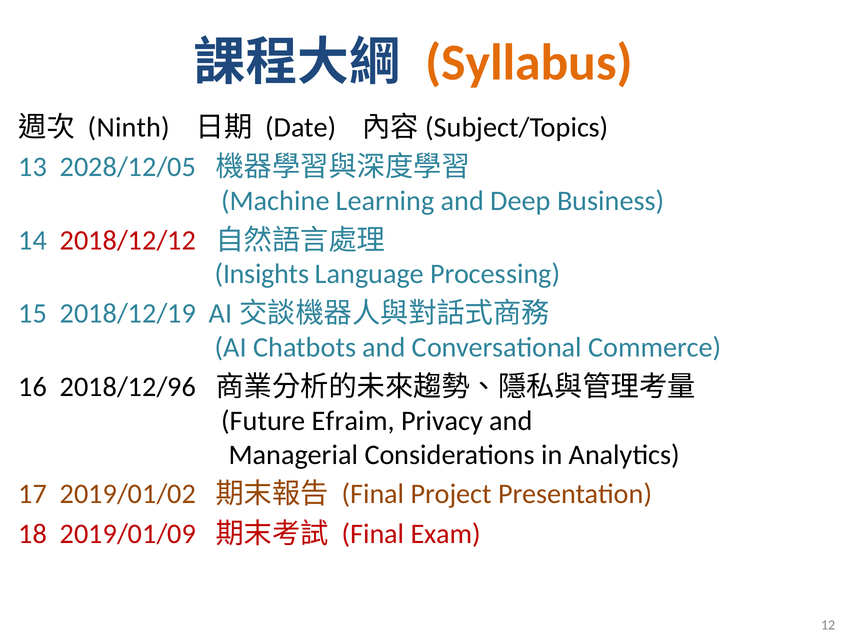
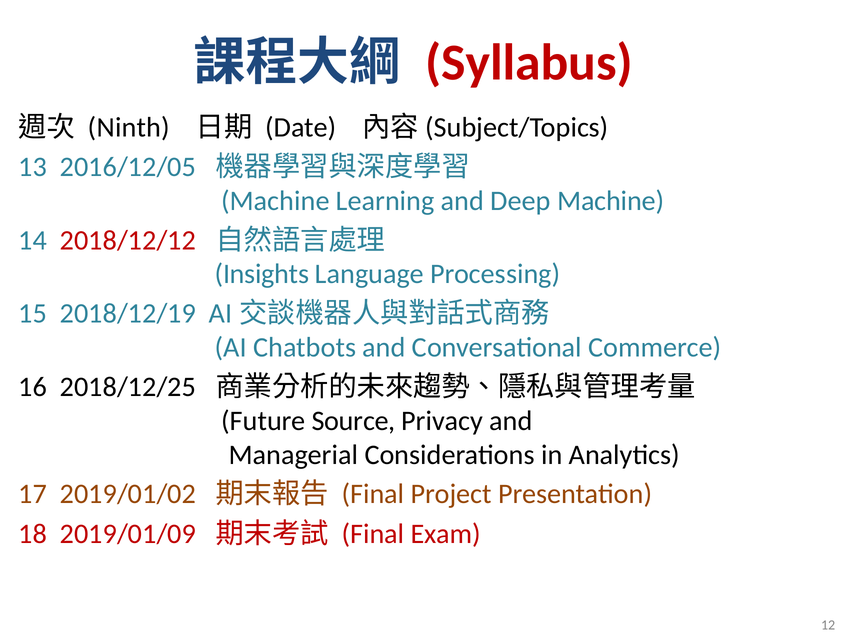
Syllabus colour: orange -> red
2028/12/05: 2028/12/05 -> 2016/12/05
Deep Business: Business -> Machine
2018/12/96: 2018/12/96 -> 2018/12/25
Efraim: Efraim -> Source
